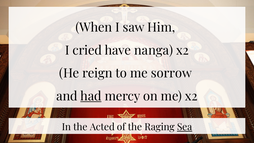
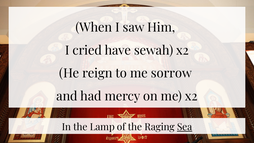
nanga: nanga -> sewah
had underline: present -> none
Acted: Acted -> Lamp
